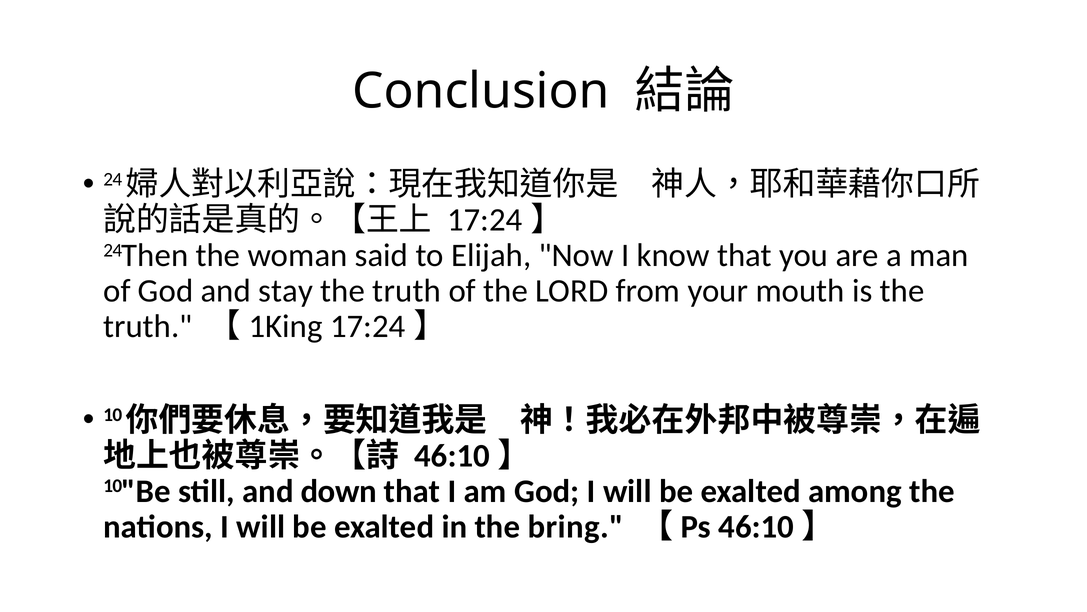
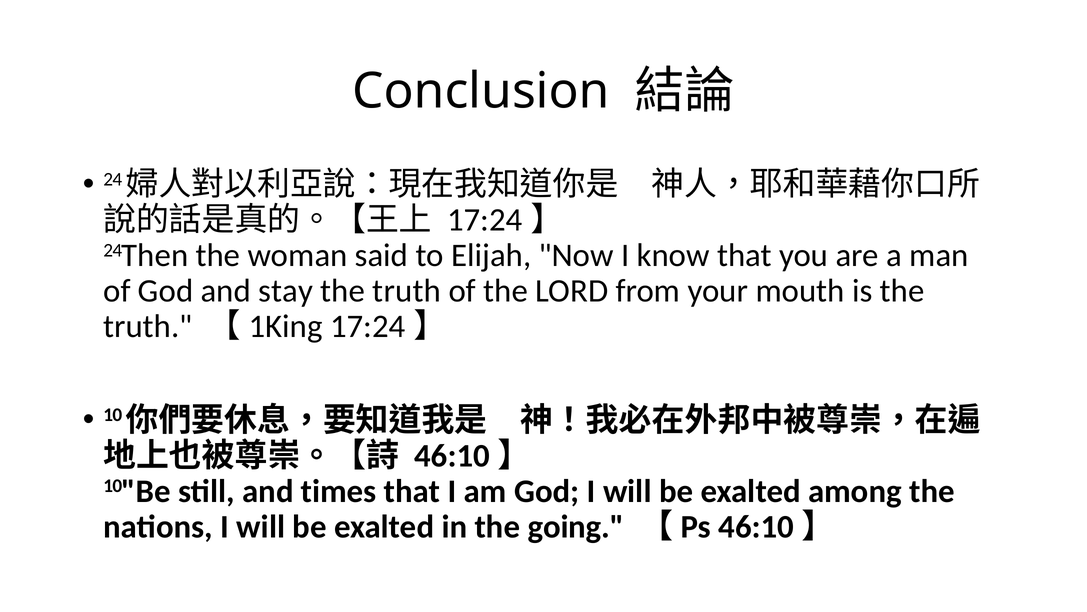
down: down -> times
bring: bring -> going
